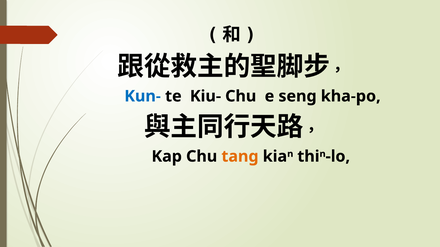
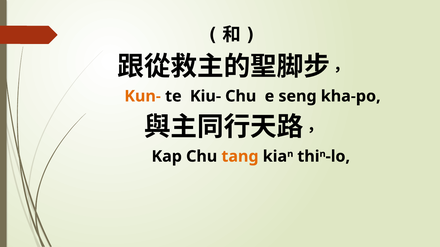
Kun- colour: blue -> orange
